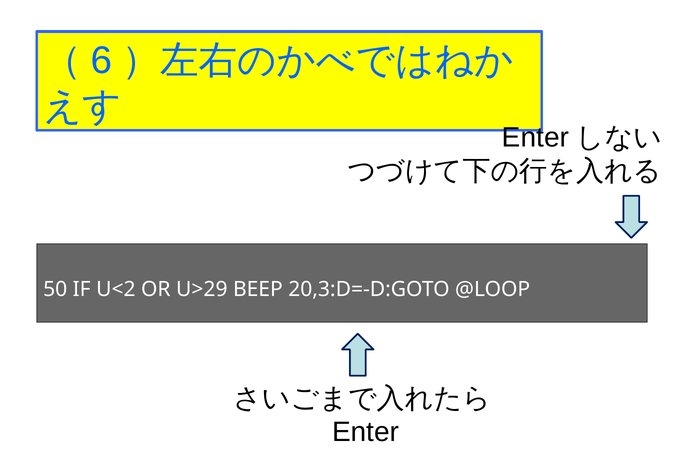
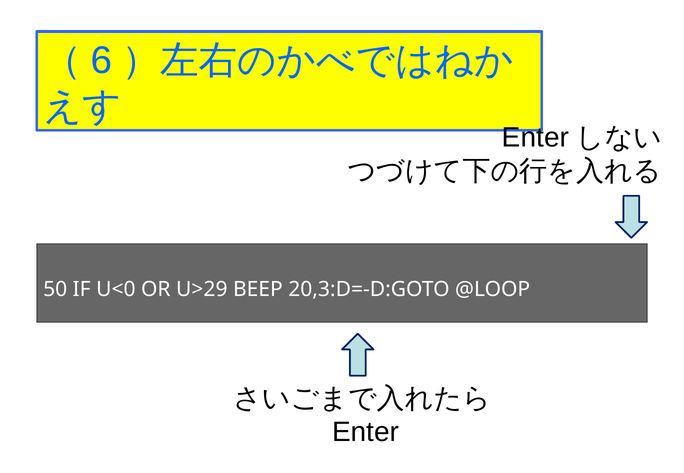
U<2: U<2 -> U<0
